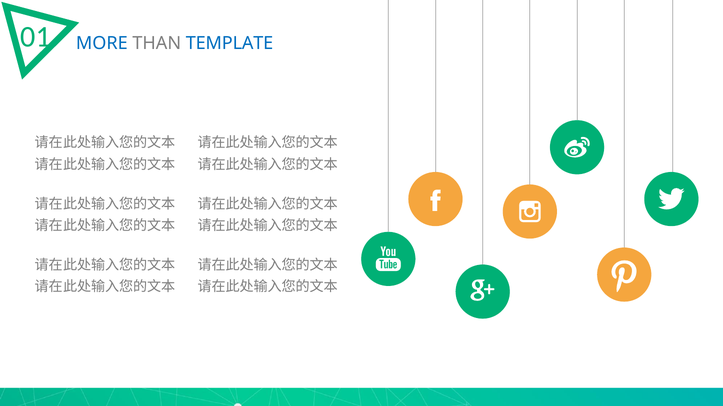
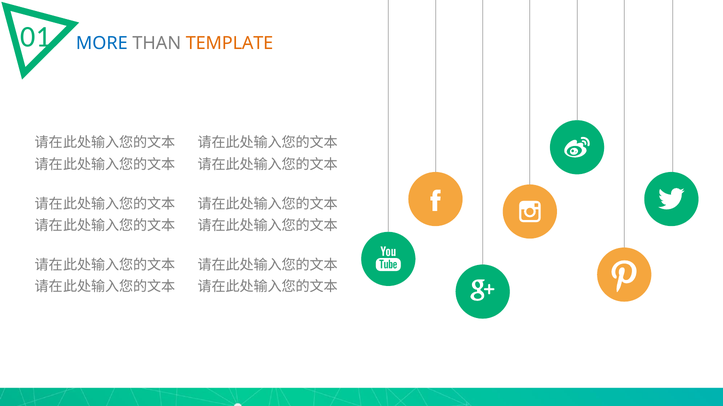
TEMPLATE colour: blue -> orange
